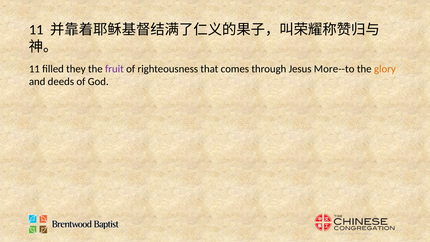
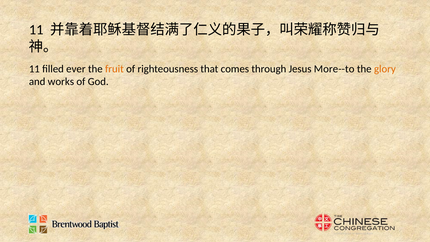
they: they -> ever
fruit colour: purple -> orange
deeds: deeds -> works
